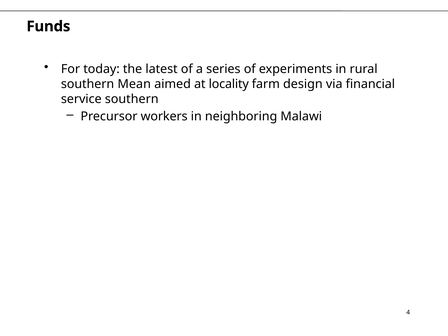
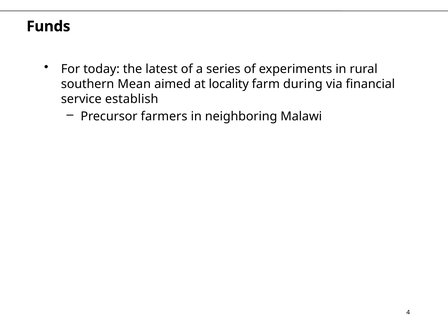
design: design -> during
service southern: southern -> establish
workers: workers -> farmers
